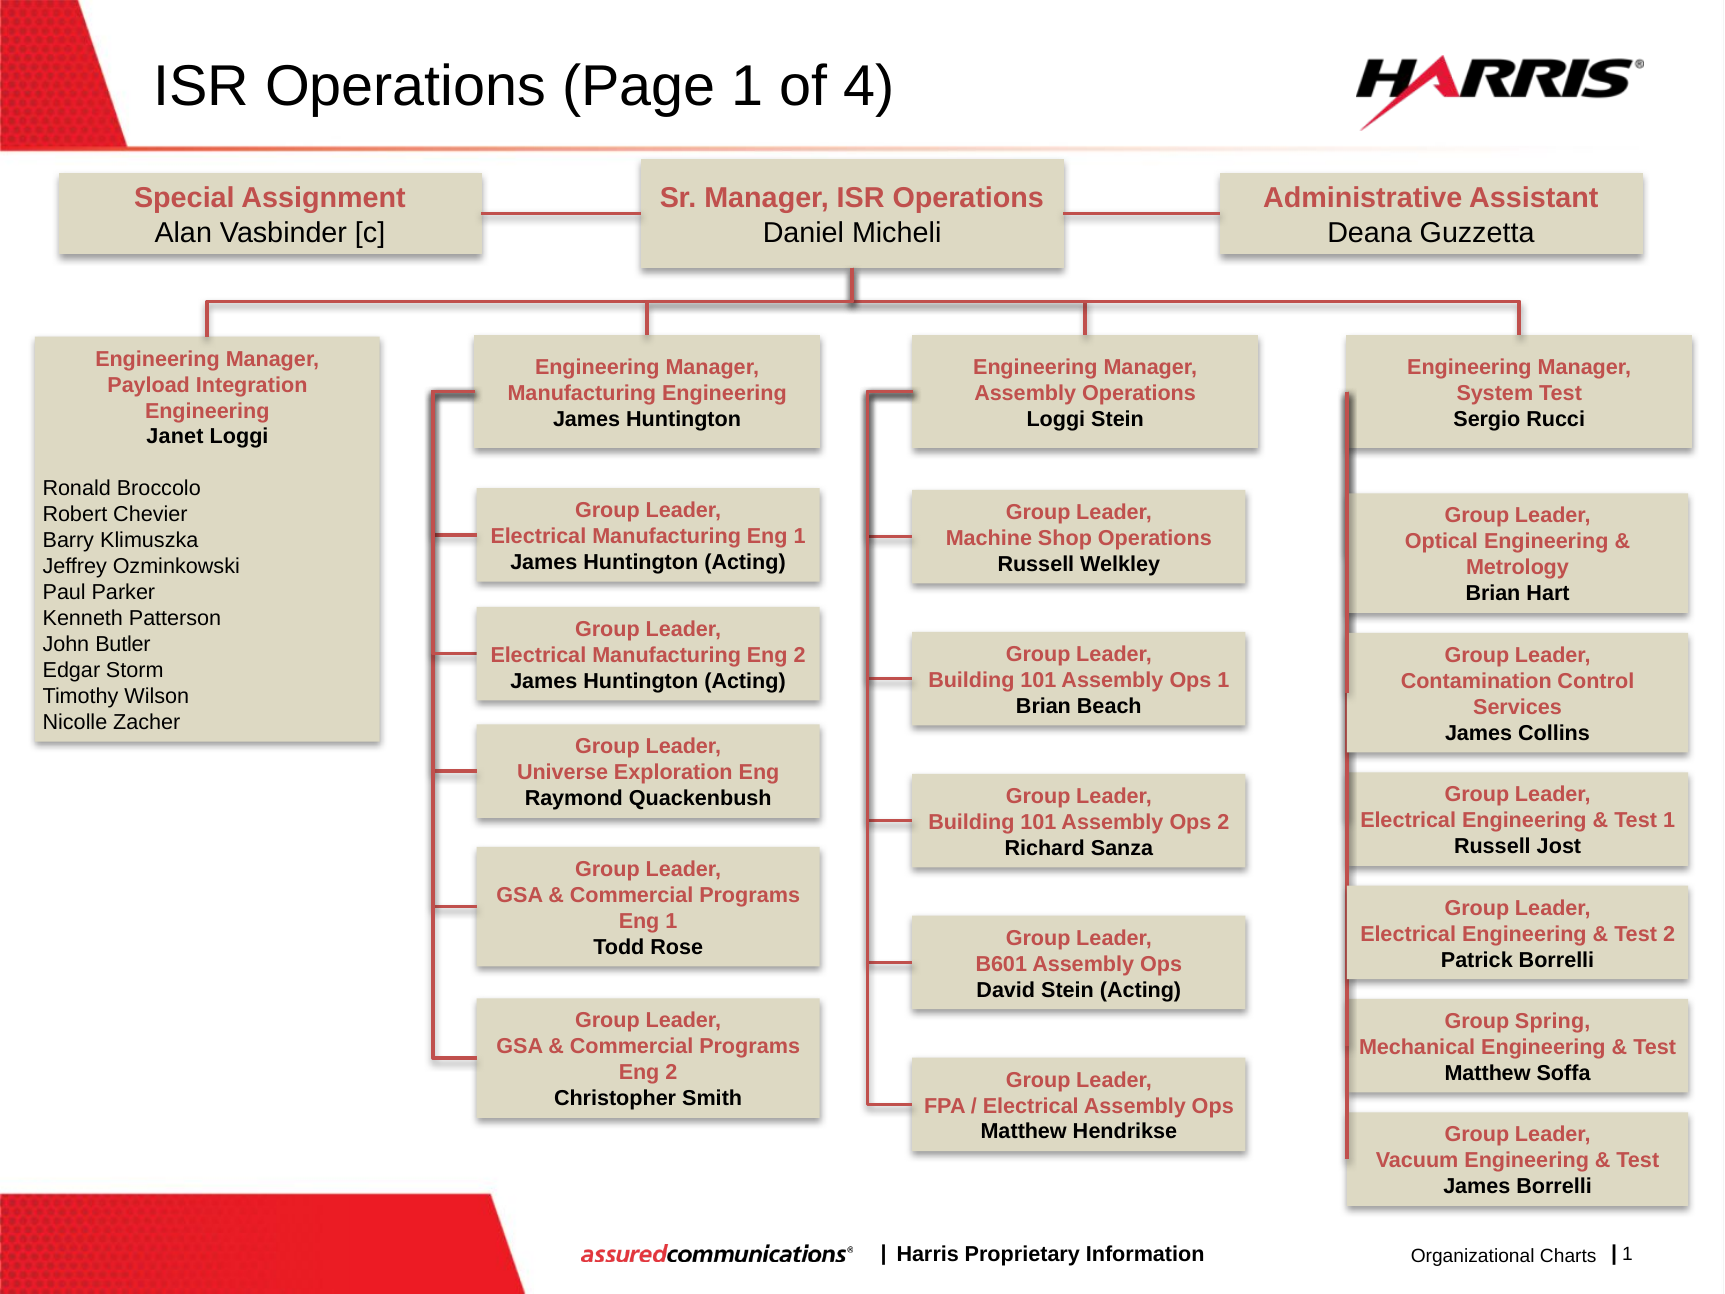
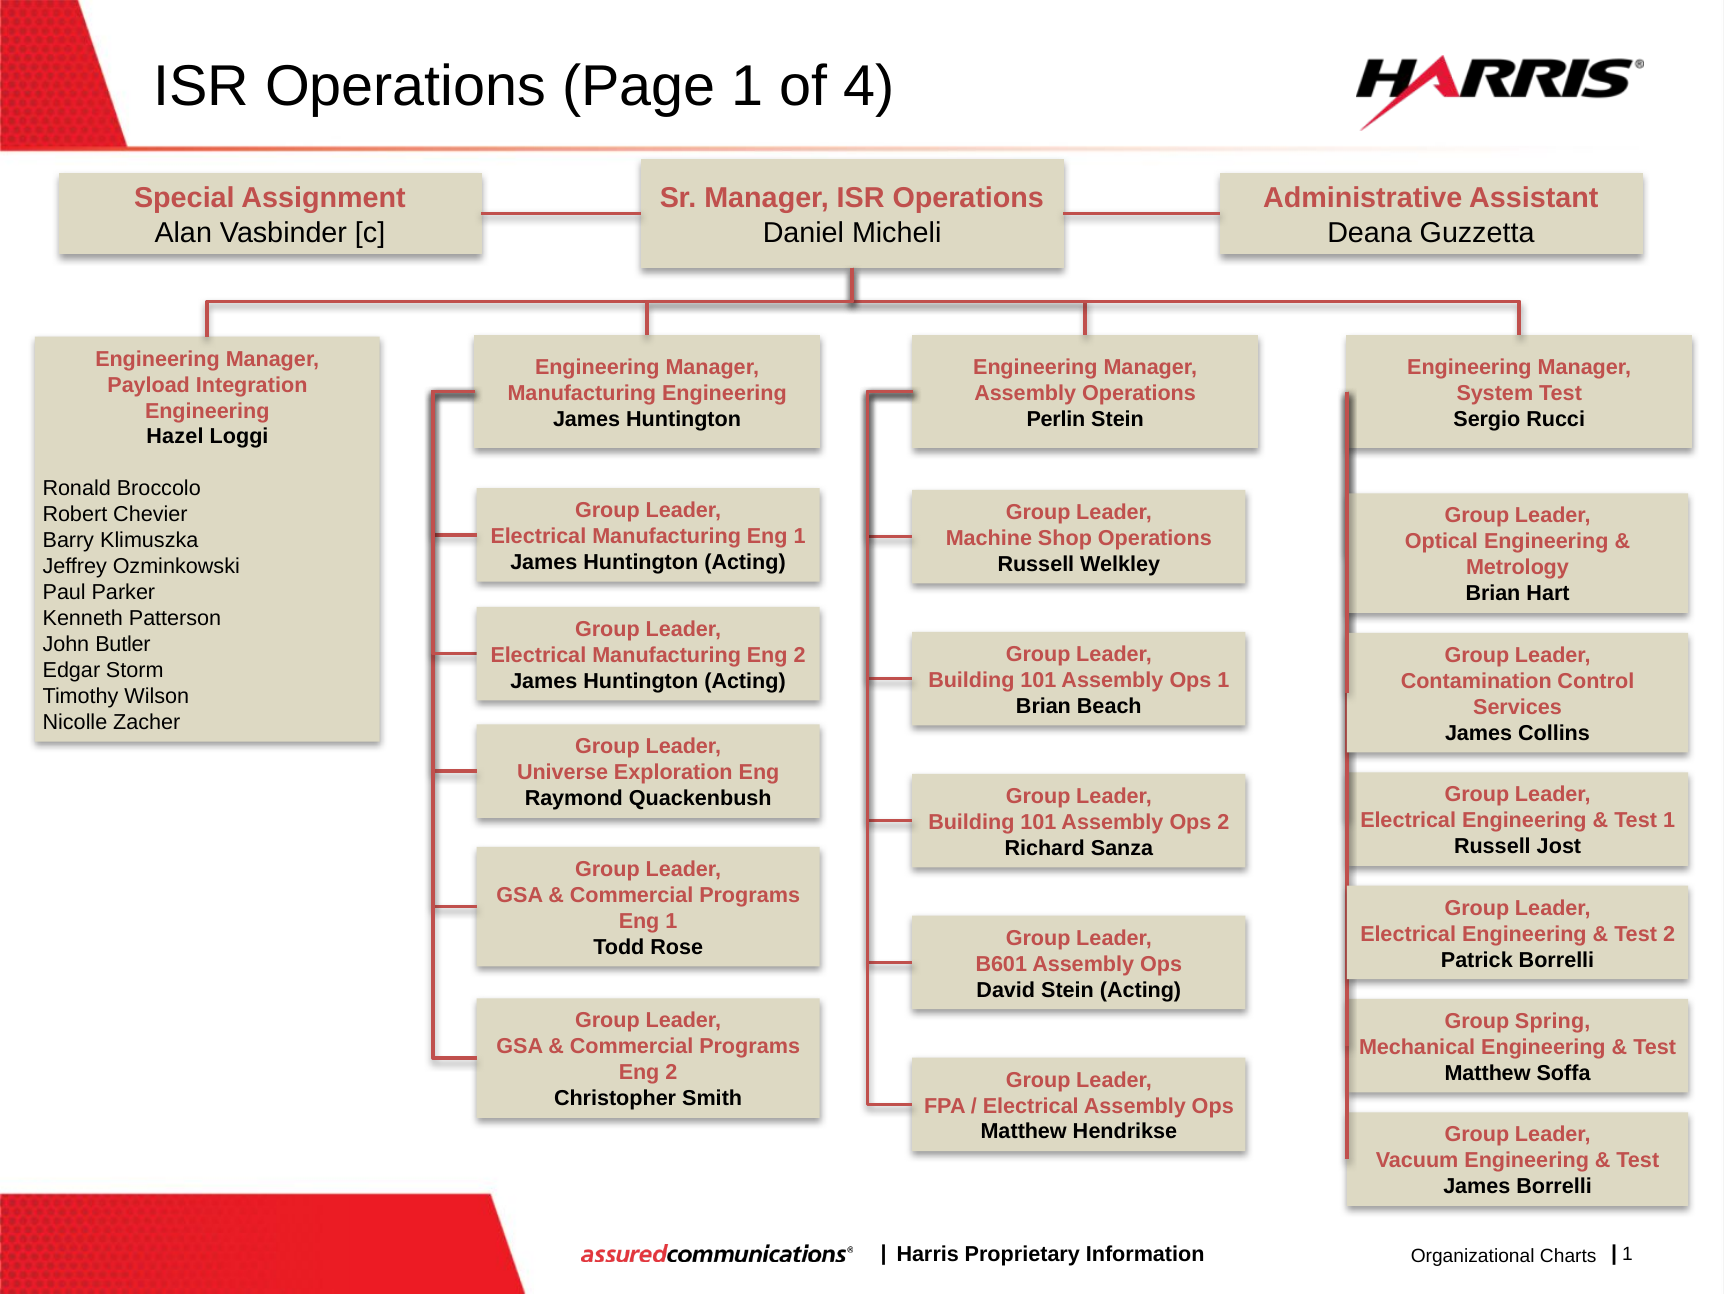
Loggi at (1056, 419): Loggi -> Perlin
Janet: Janet -> Hazel
